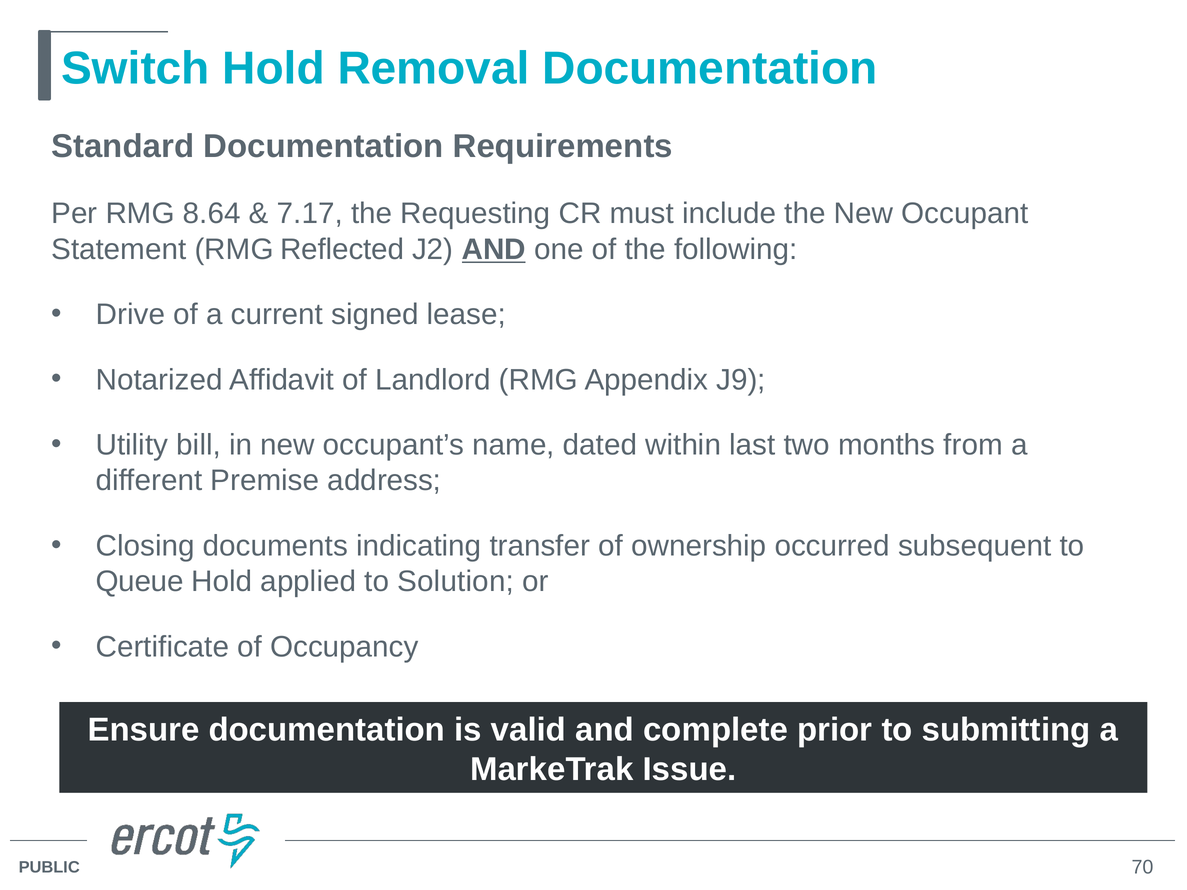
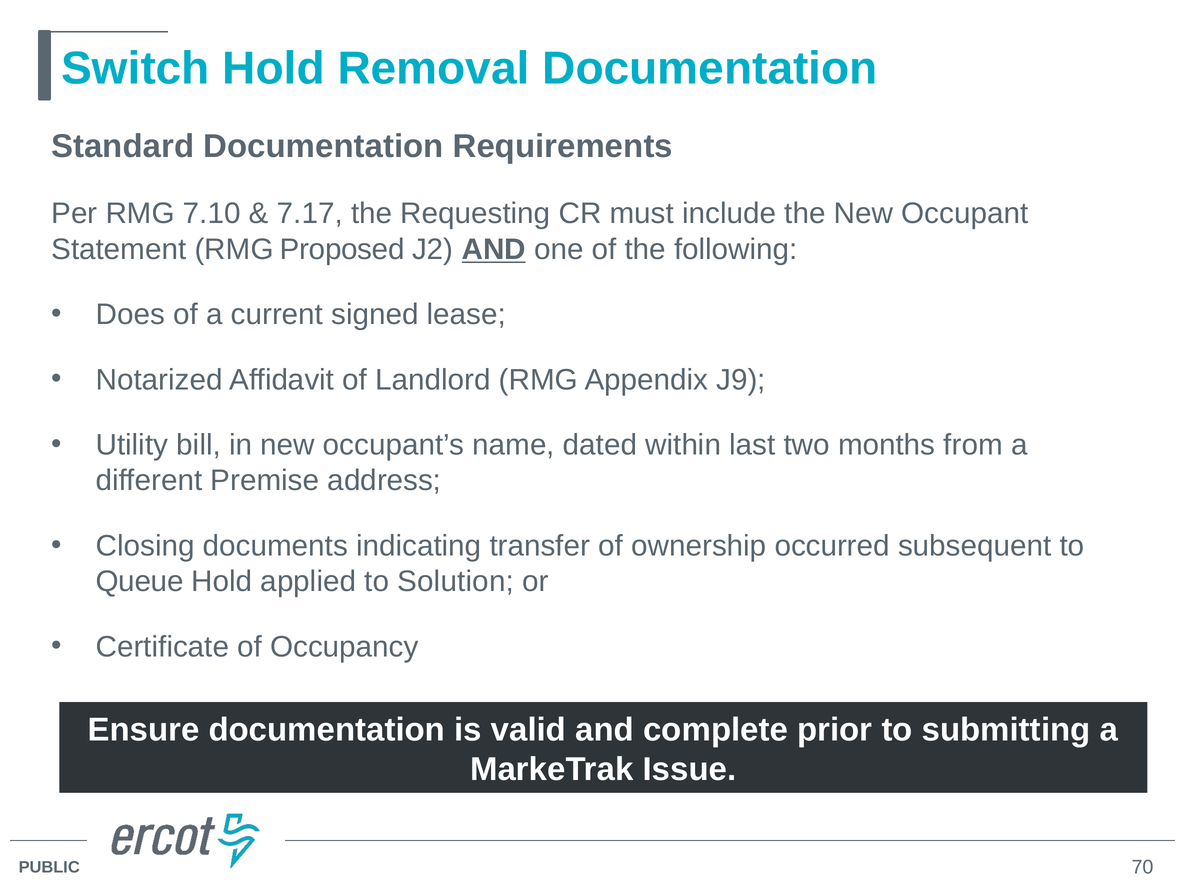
8.64: 8.64 -> 7.10
Reflected: Reflected -> Proposed
Drive: Drive -> Does
